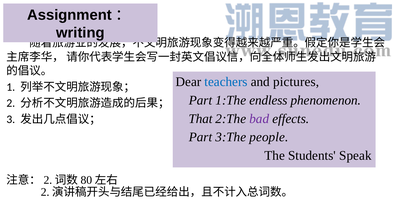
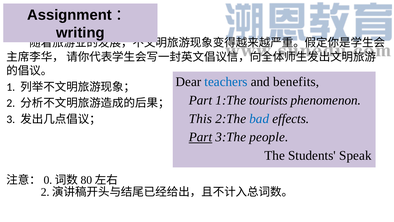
pictures: pictures -> benefits
endless: endless -> tourists
That: That -> This
bad colour: purple -> blue
Part at (201, 137) underline: none -> present
2 at (48, 180): 2 -> 0
